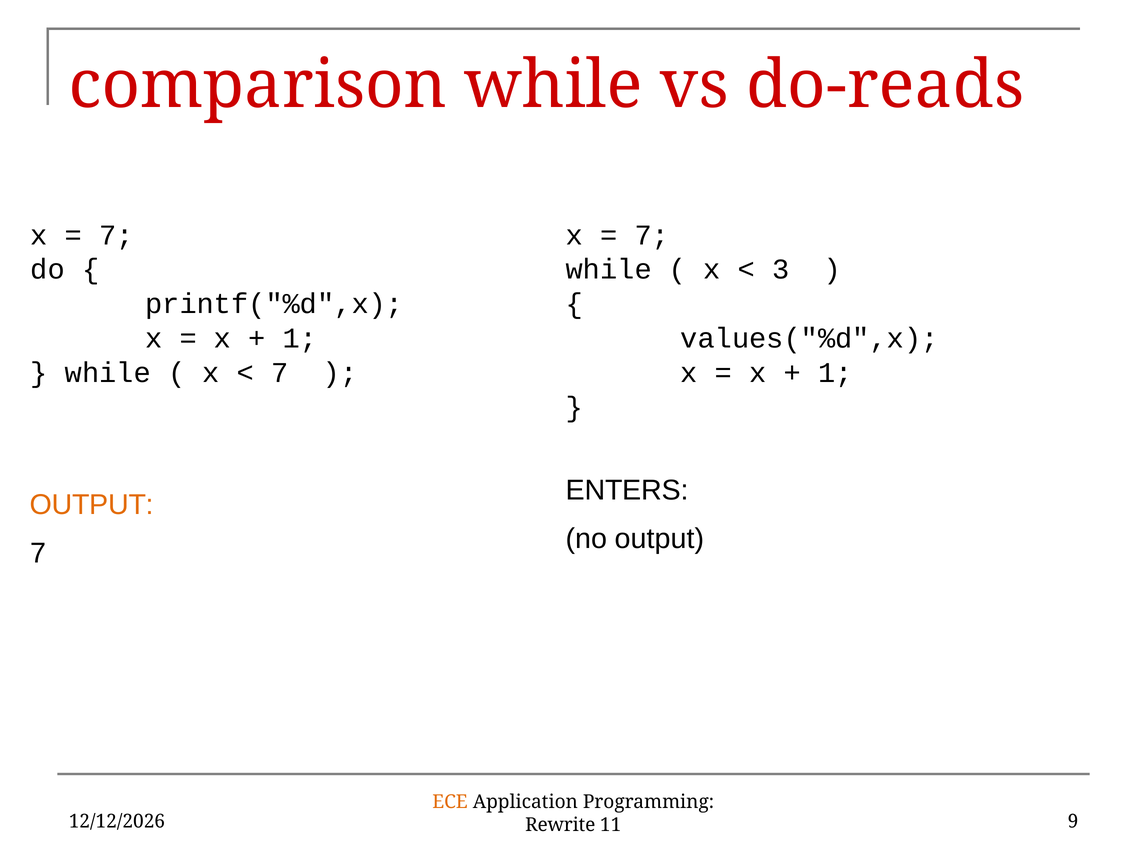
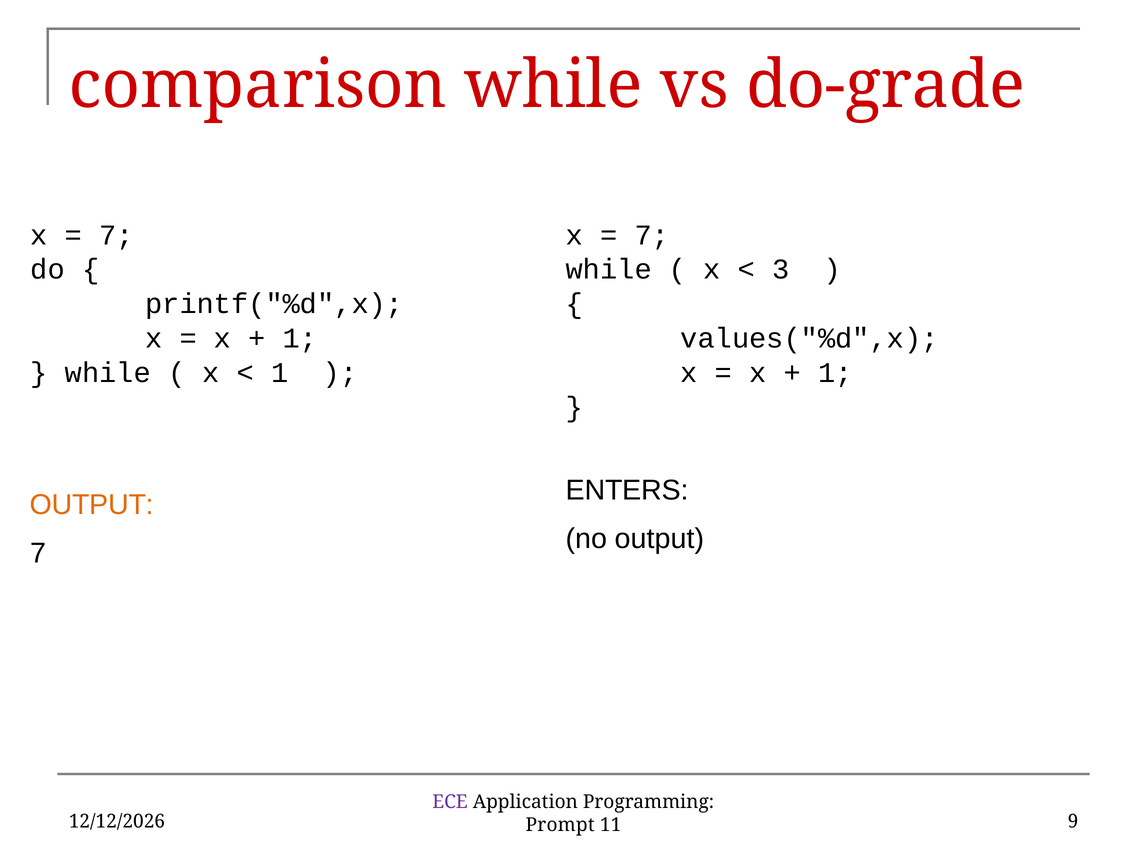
do-reads: do-reads -> do-grade
7 at (280, 373): 7 -> 1
ECE colour: orange -> purple
Rewrite: Rewrite -> Prompt
